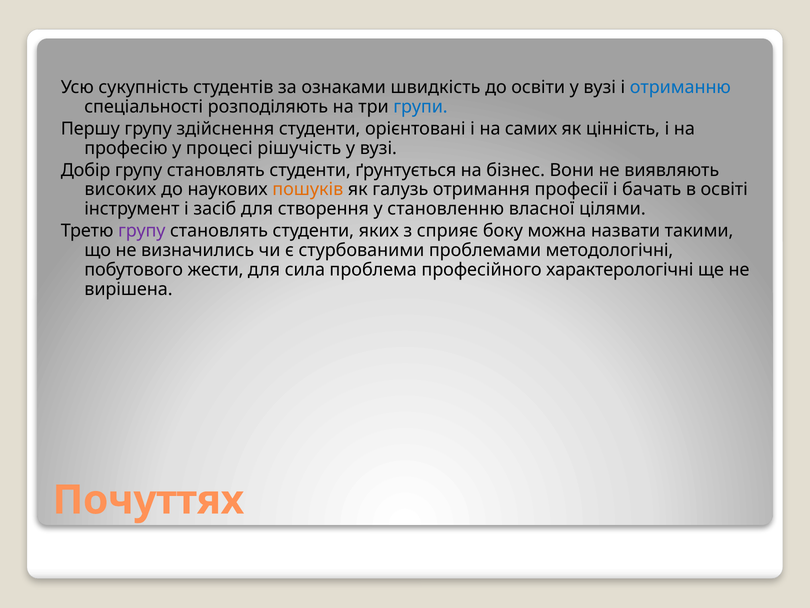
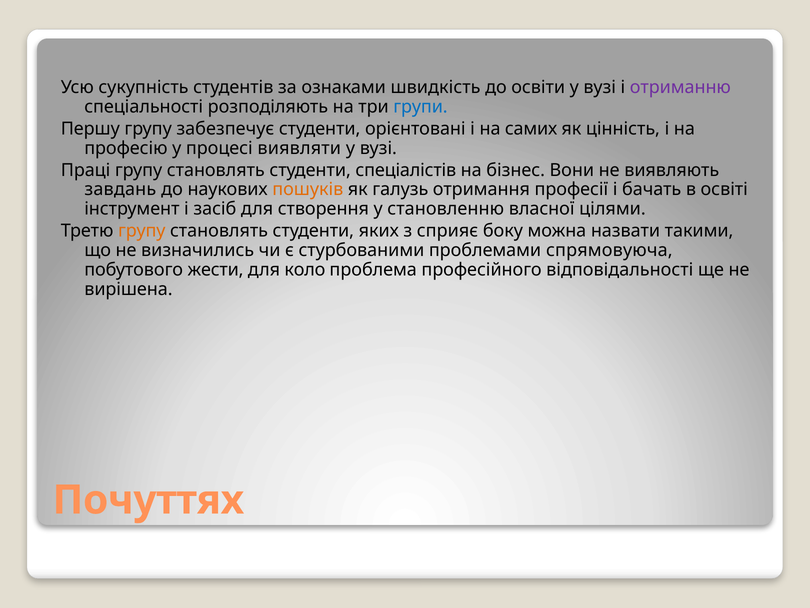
отриманню colour: blue -> purple
здійснення: здійснення -> забезпечує
рішучість: рішучість -> виявляти
Добір: Добір -> Праці
ґрунтується: ґрунтується -> спеціалістів
високих: високих -> завдань
групу at (142, 231) colour: purple -> orange
методологічні: методологічні -> спрямовуюча
сила: сила -> коло
характерологічні: характерологічні -> відповідальності
